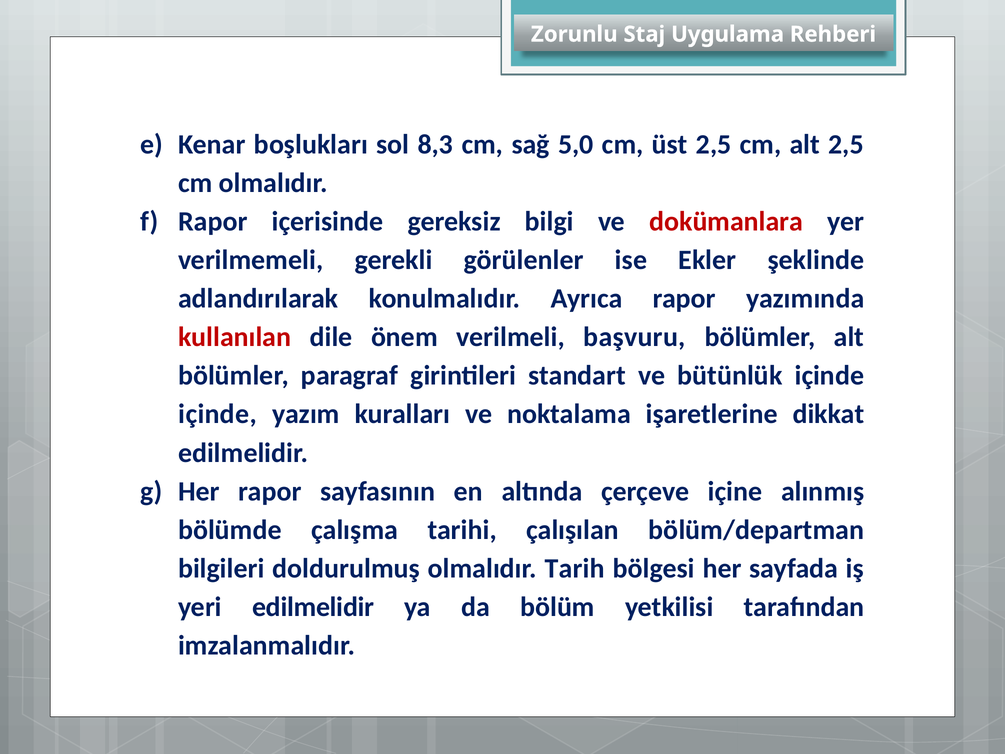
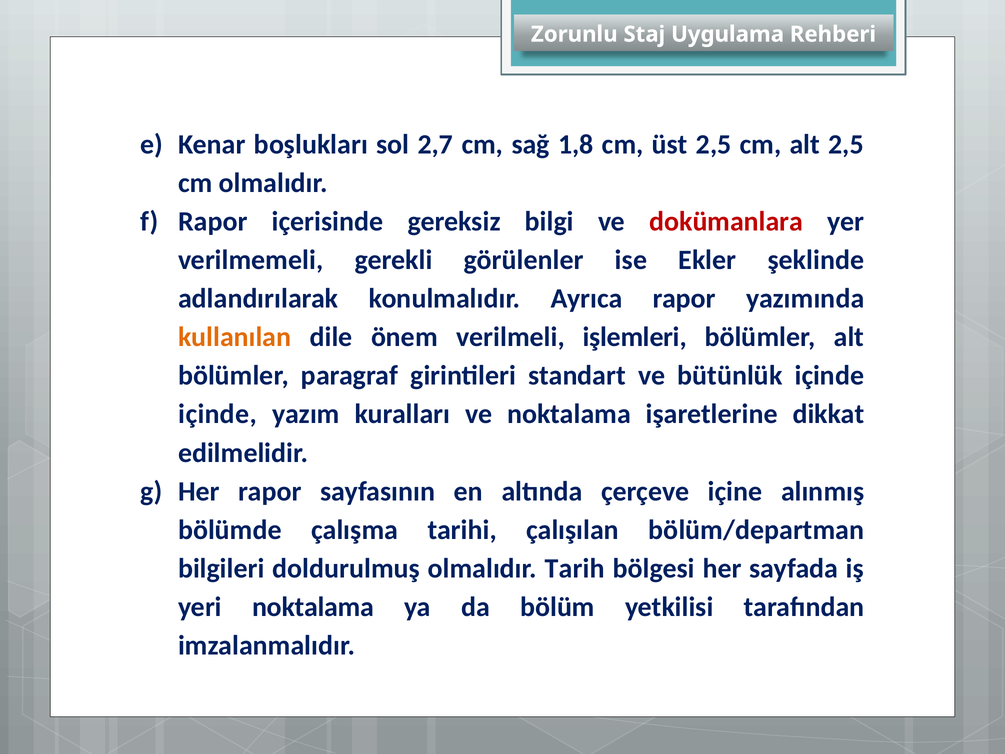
8,3: 8,3 -> 2,7
5,0: 5,0 -> 1,8
kullanılan colour: red -> orange
başvuru: başvuru -> işlemleri
yeri edilmelidir: edilmelidir -> noktalama
